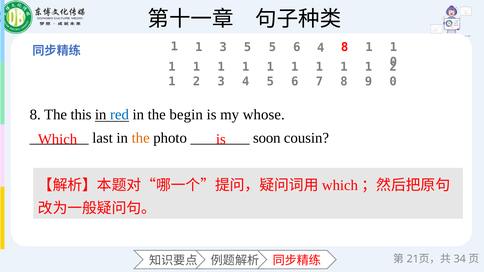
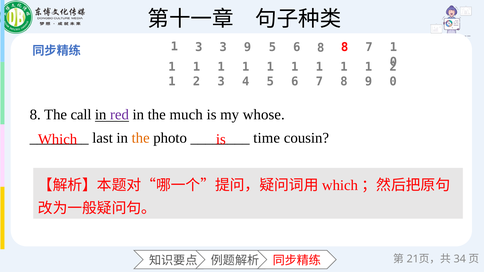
1 at (199, 47): 1 -> 3
3 5: 5 -> 9
6 4: 4 -> 8
1 at (369, 47): 1 -> 7
this: this -> call
red colour: blue -> purple
begin: begin -> much
soon: soon -> time
